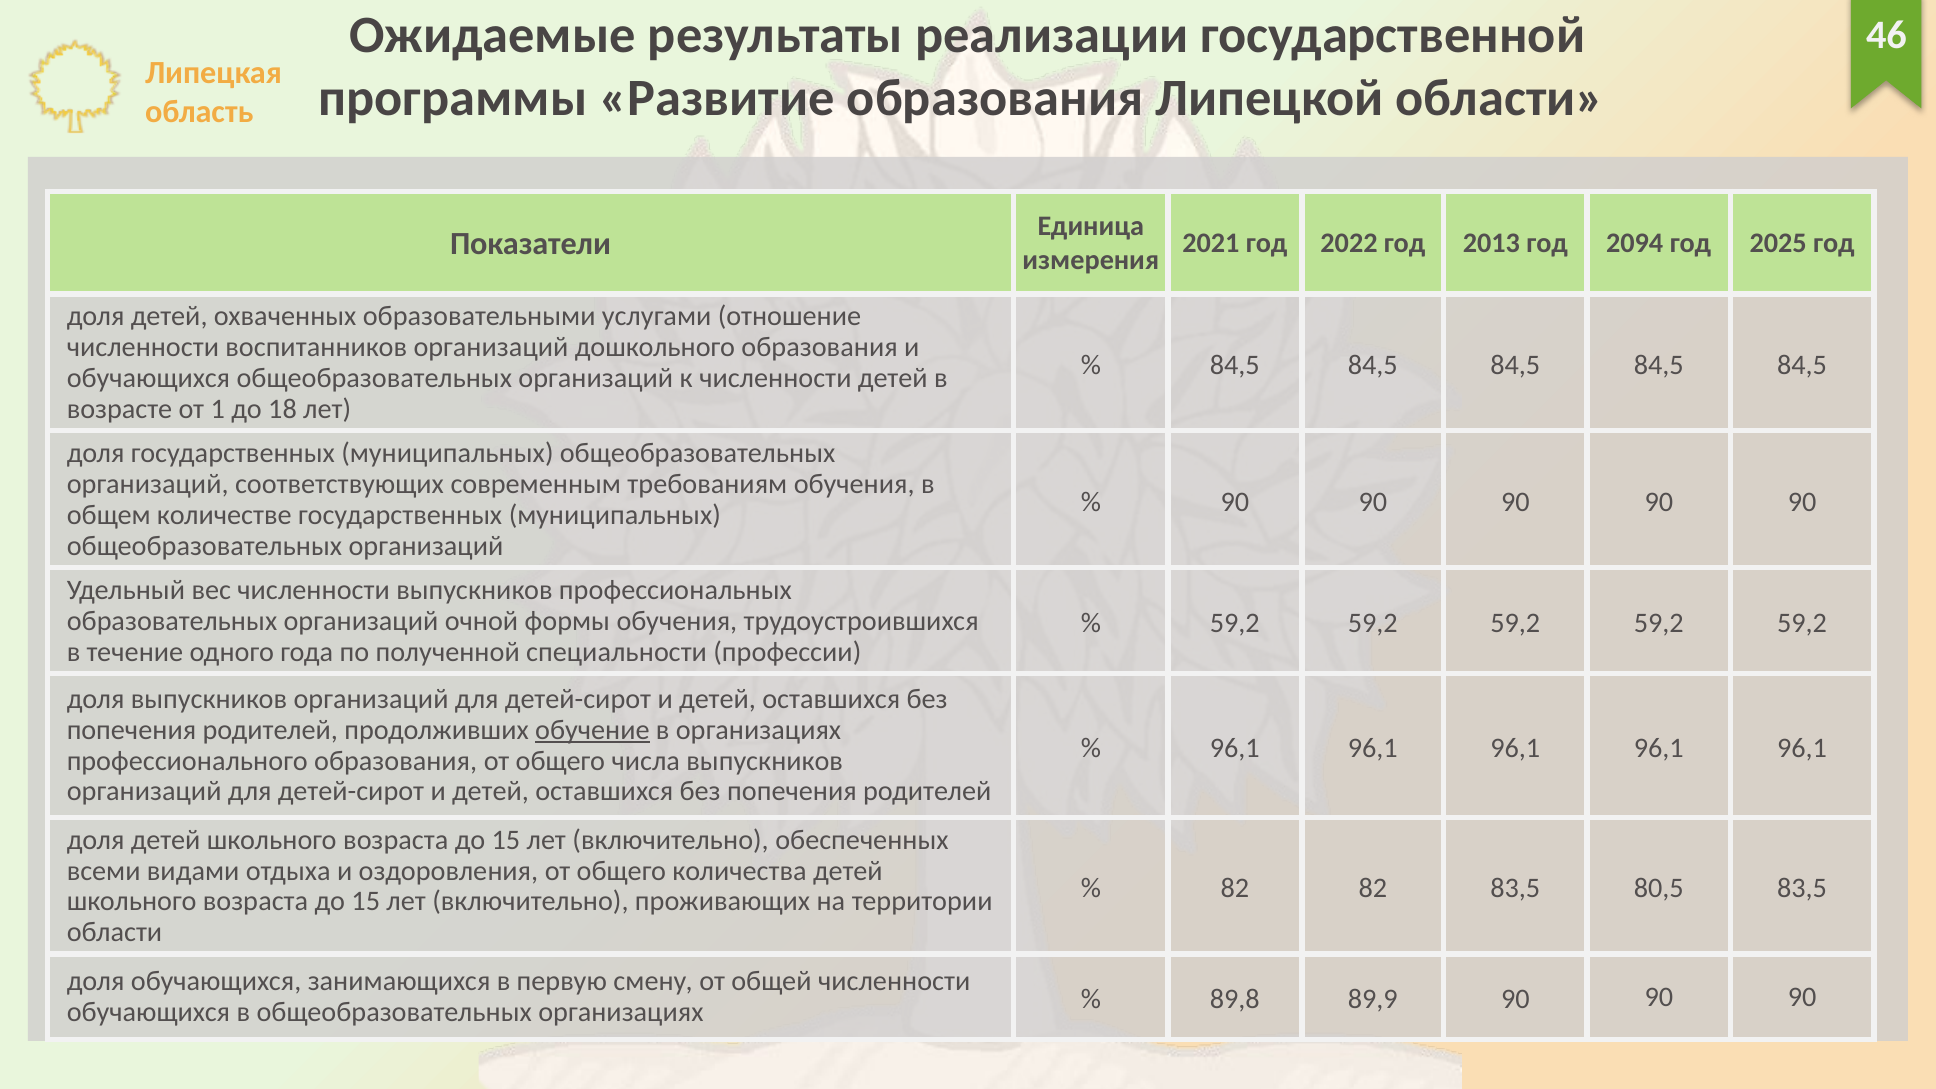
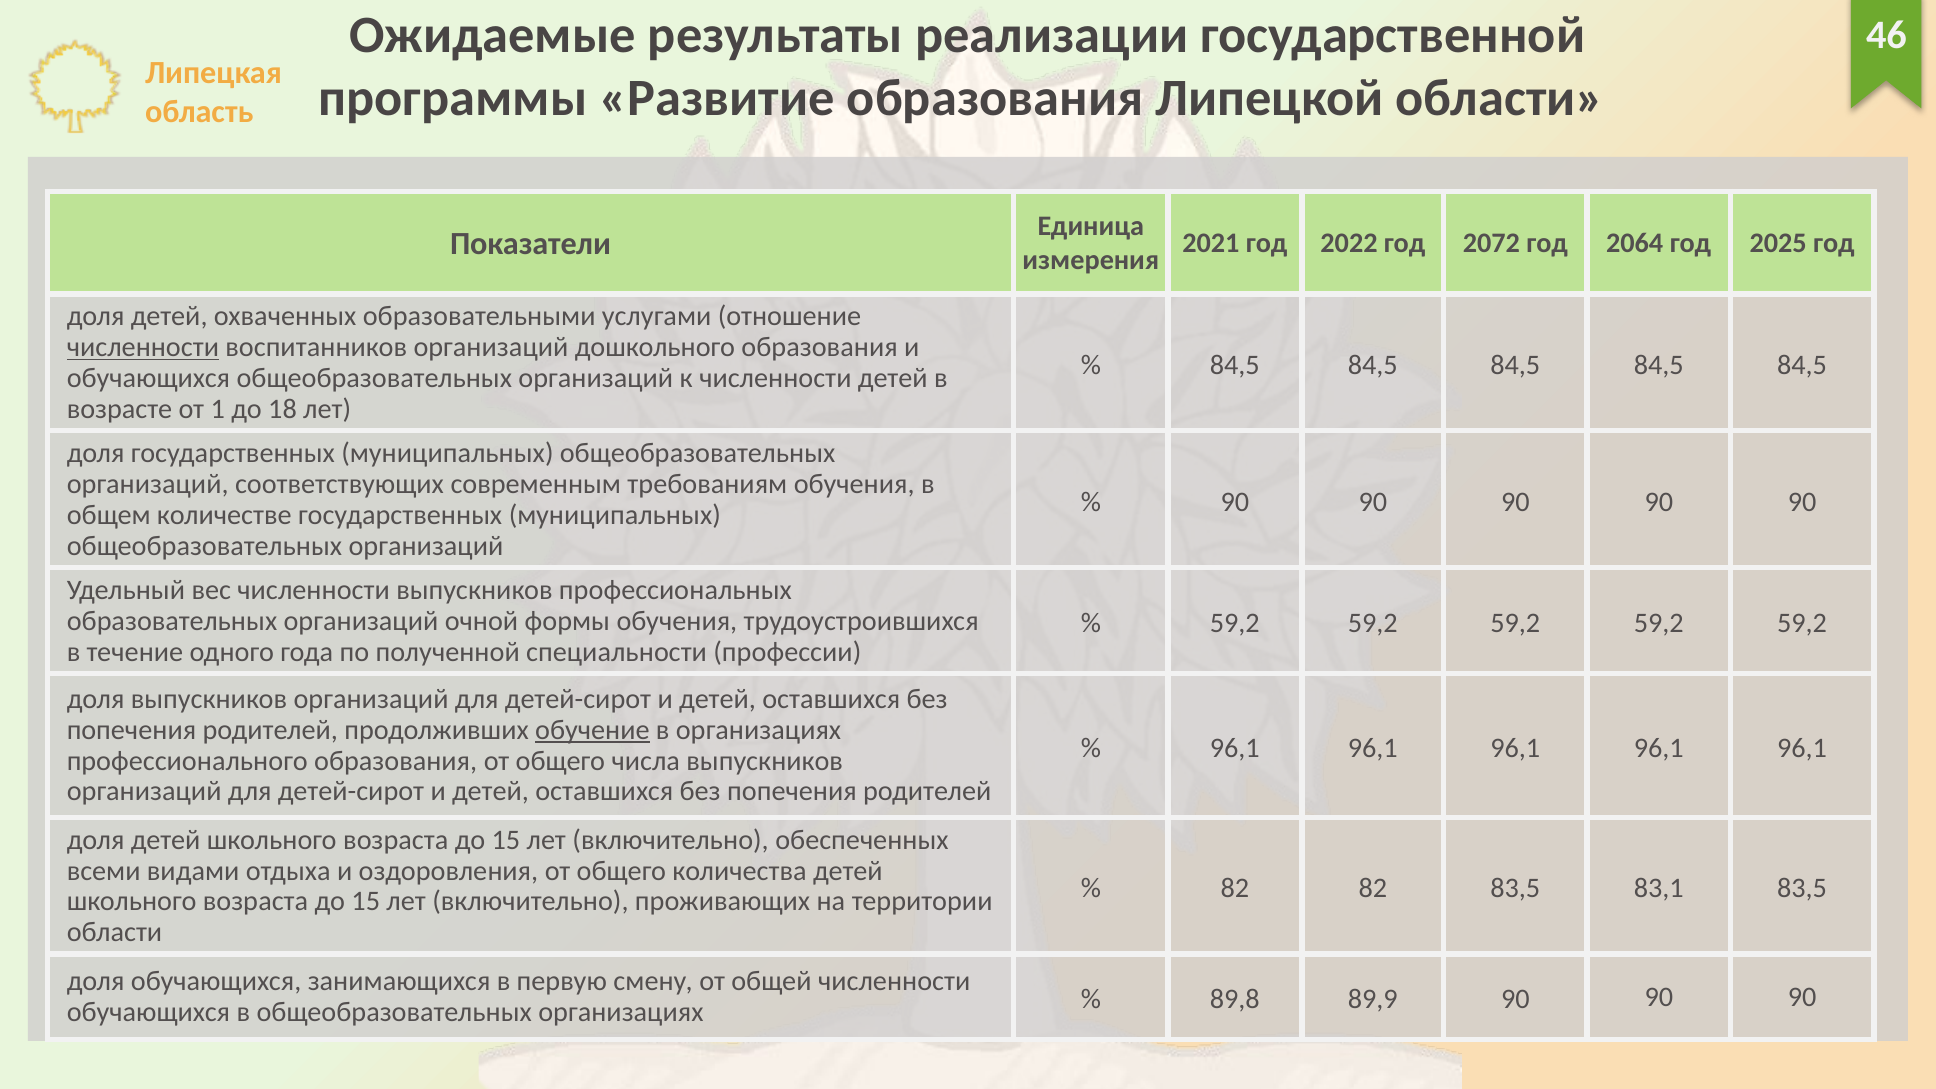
2013: 2013 -> 2072
2094: 2094 -> 2064
численности at (143, 347) underline: none -> present
80,5: 80,5 -> 83,1
